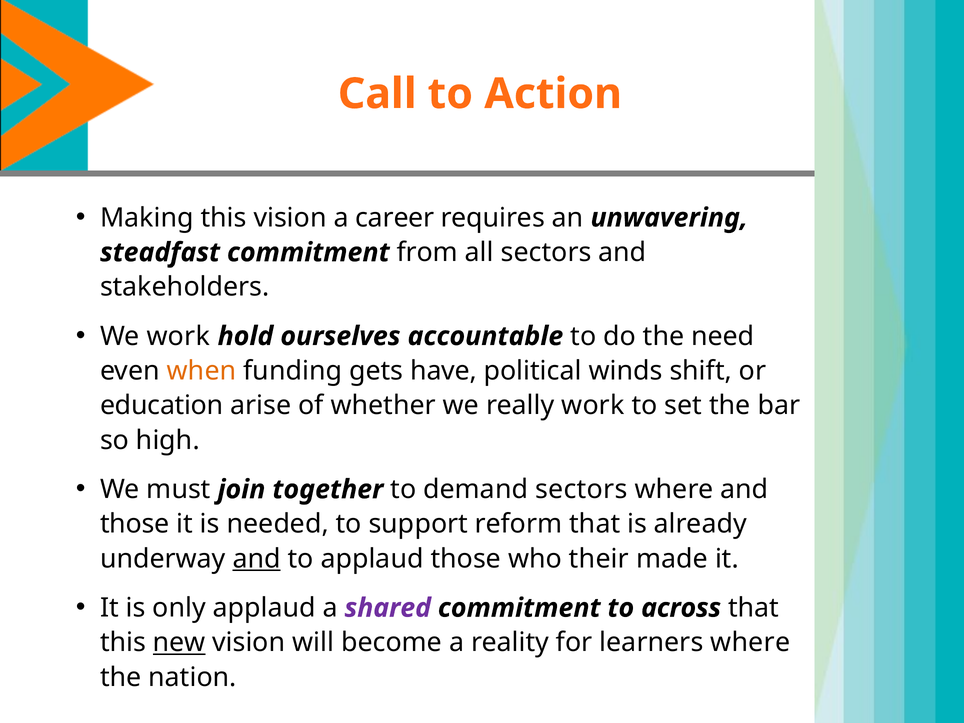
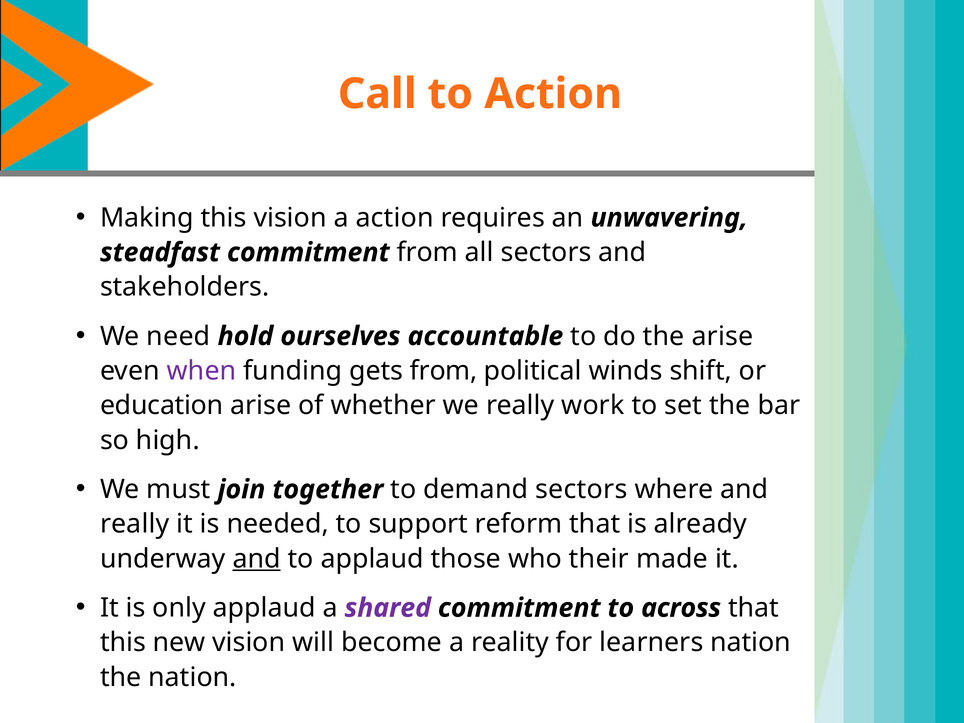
a career: career -> action
We work: work -> need
the need: need -> arise
when colour: orange -> purple
gets have: have -> from
those at (135, 524): those -> really
new underline: present -> none
learners where: where -> nation
